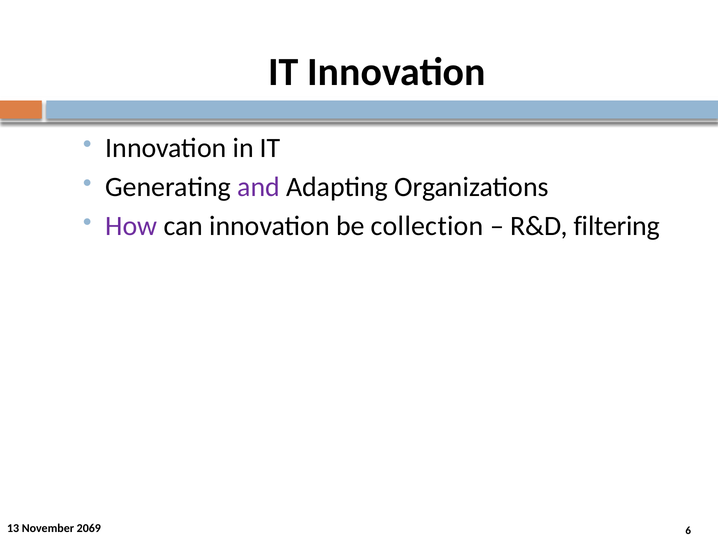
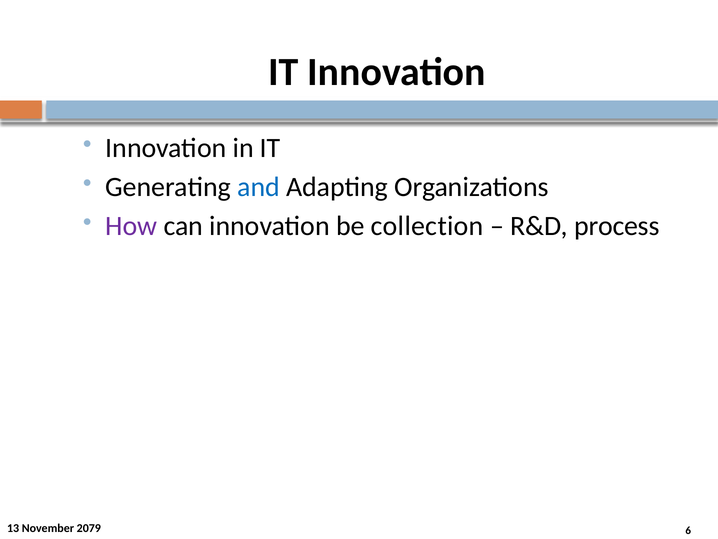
and colour: purple -> blue
filtering: filtering -> process
2069: 2069 -> 2079
